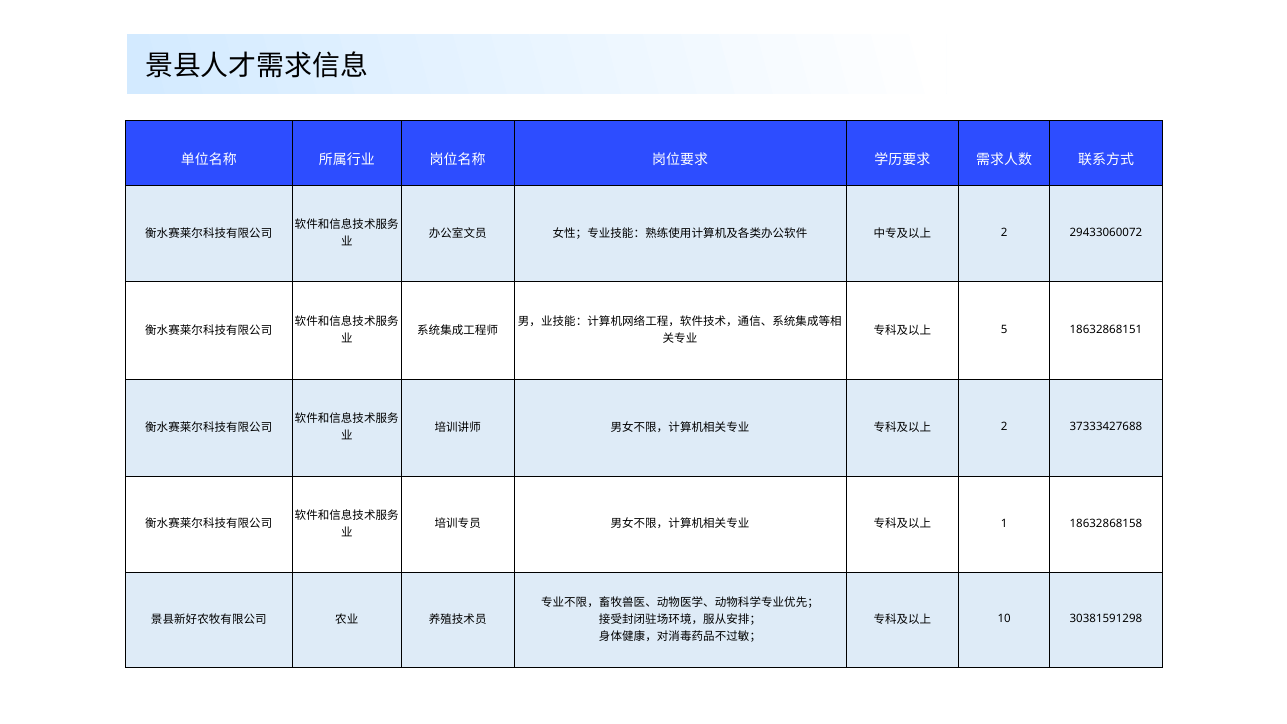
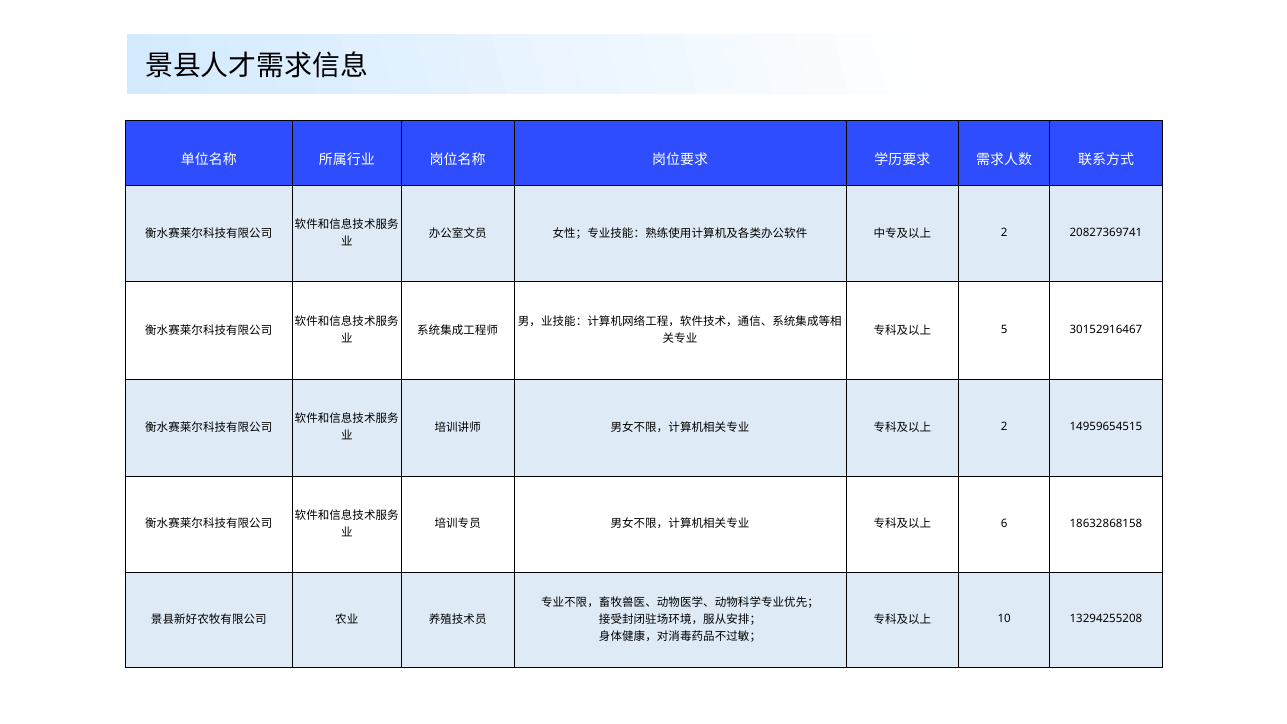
29433060072: 29433060072 -> 20827369741
18632868151: 18632868151 -> 30152916467
37333427688: 37333427688 -> 14959654515
1: 1 -> 6
30381591298: 30381591298 -> 13294255208
